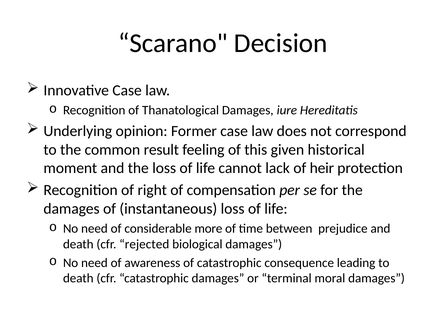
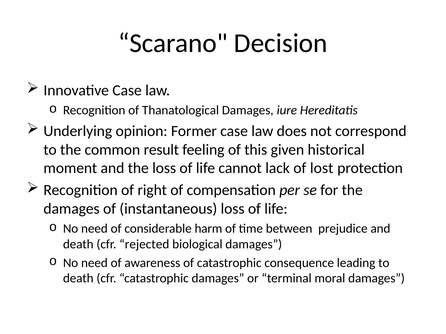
heir: heir -> lost
more: more -> harm
